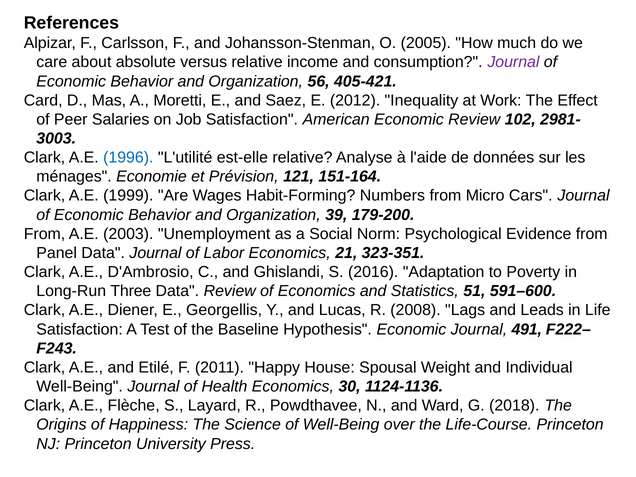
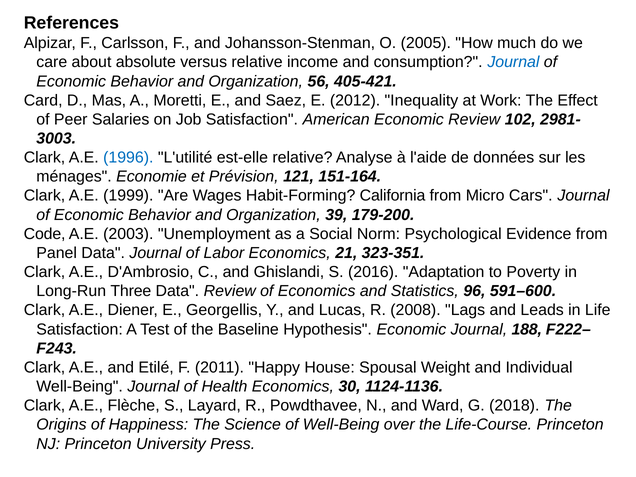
Journal at (513, 62) colour: purple -> blue
Numbers: Numbers -> California
From at (45, 234): From -> Code
51: 51 -> 96
491: 491 -> 188
